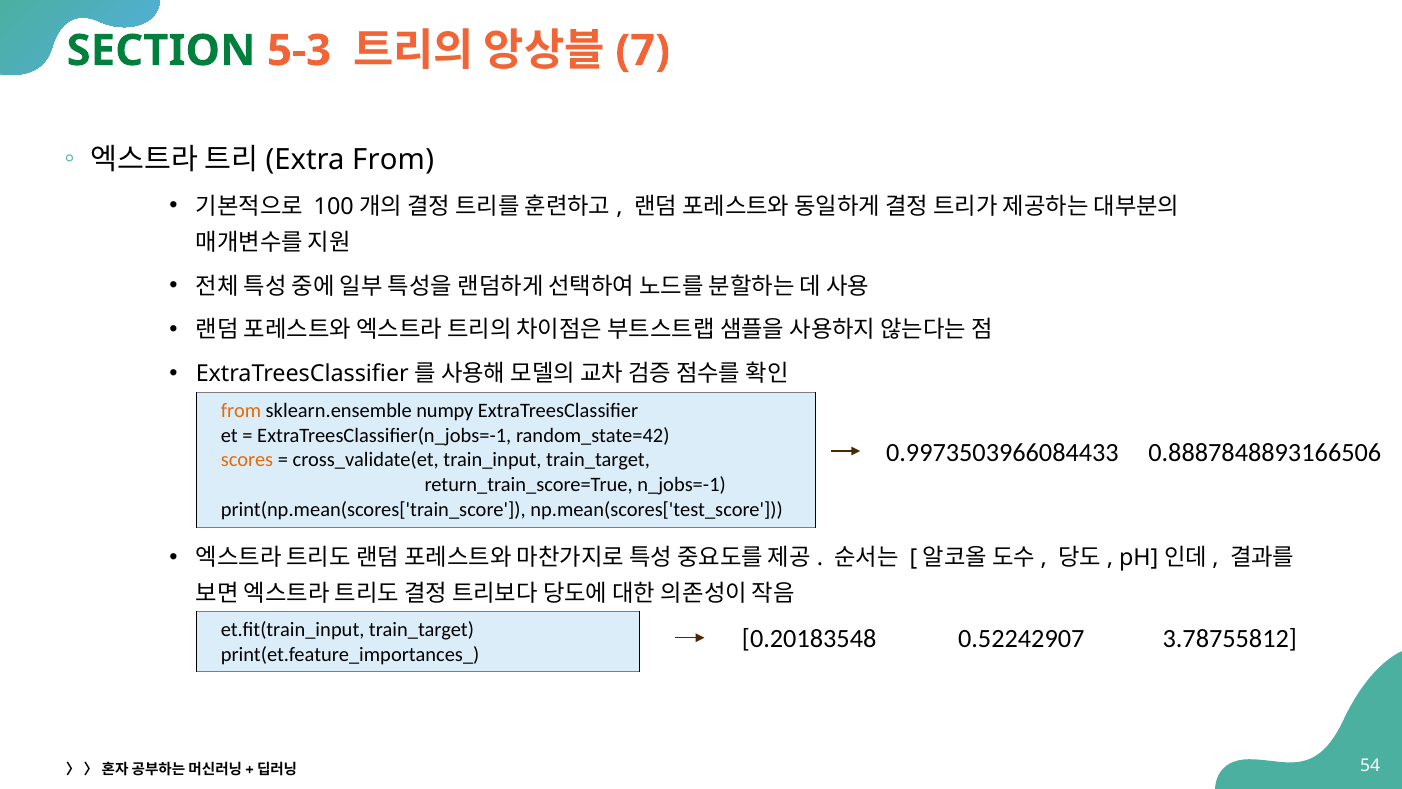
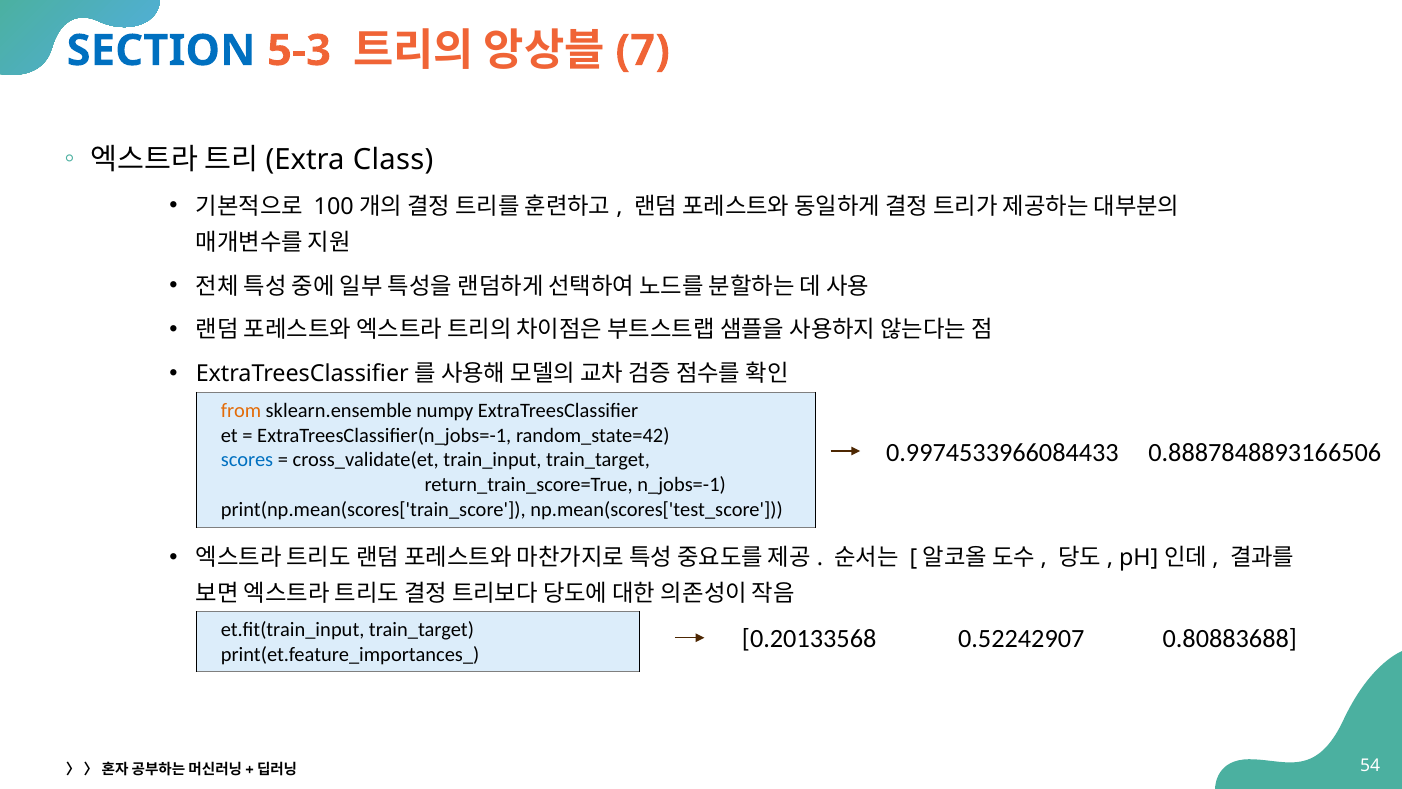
SECTION colour: green -> blue
From at (393, 160): From -> Class
0.9973503966084433: 0.9973503966084433 -> 0.9974533966084433
scores colour: orange -> blue
0.20183548: 0.20183548 -> 0.20133568
3.78755812: 3.78755812 -> 0.80883688
